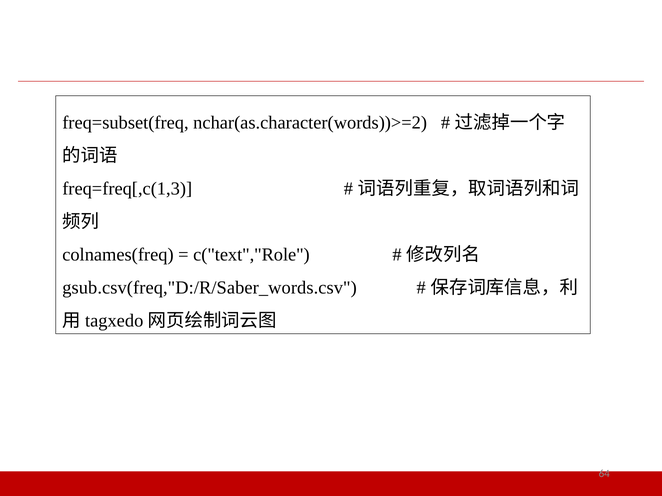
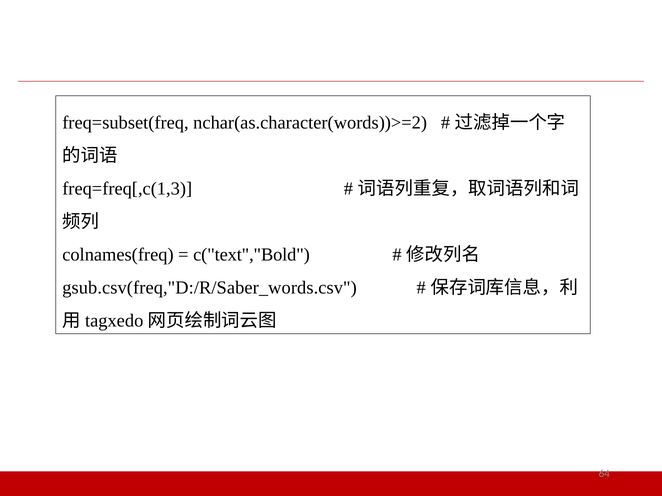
c("text","Role: c("text","Role -> c("text","Bold
